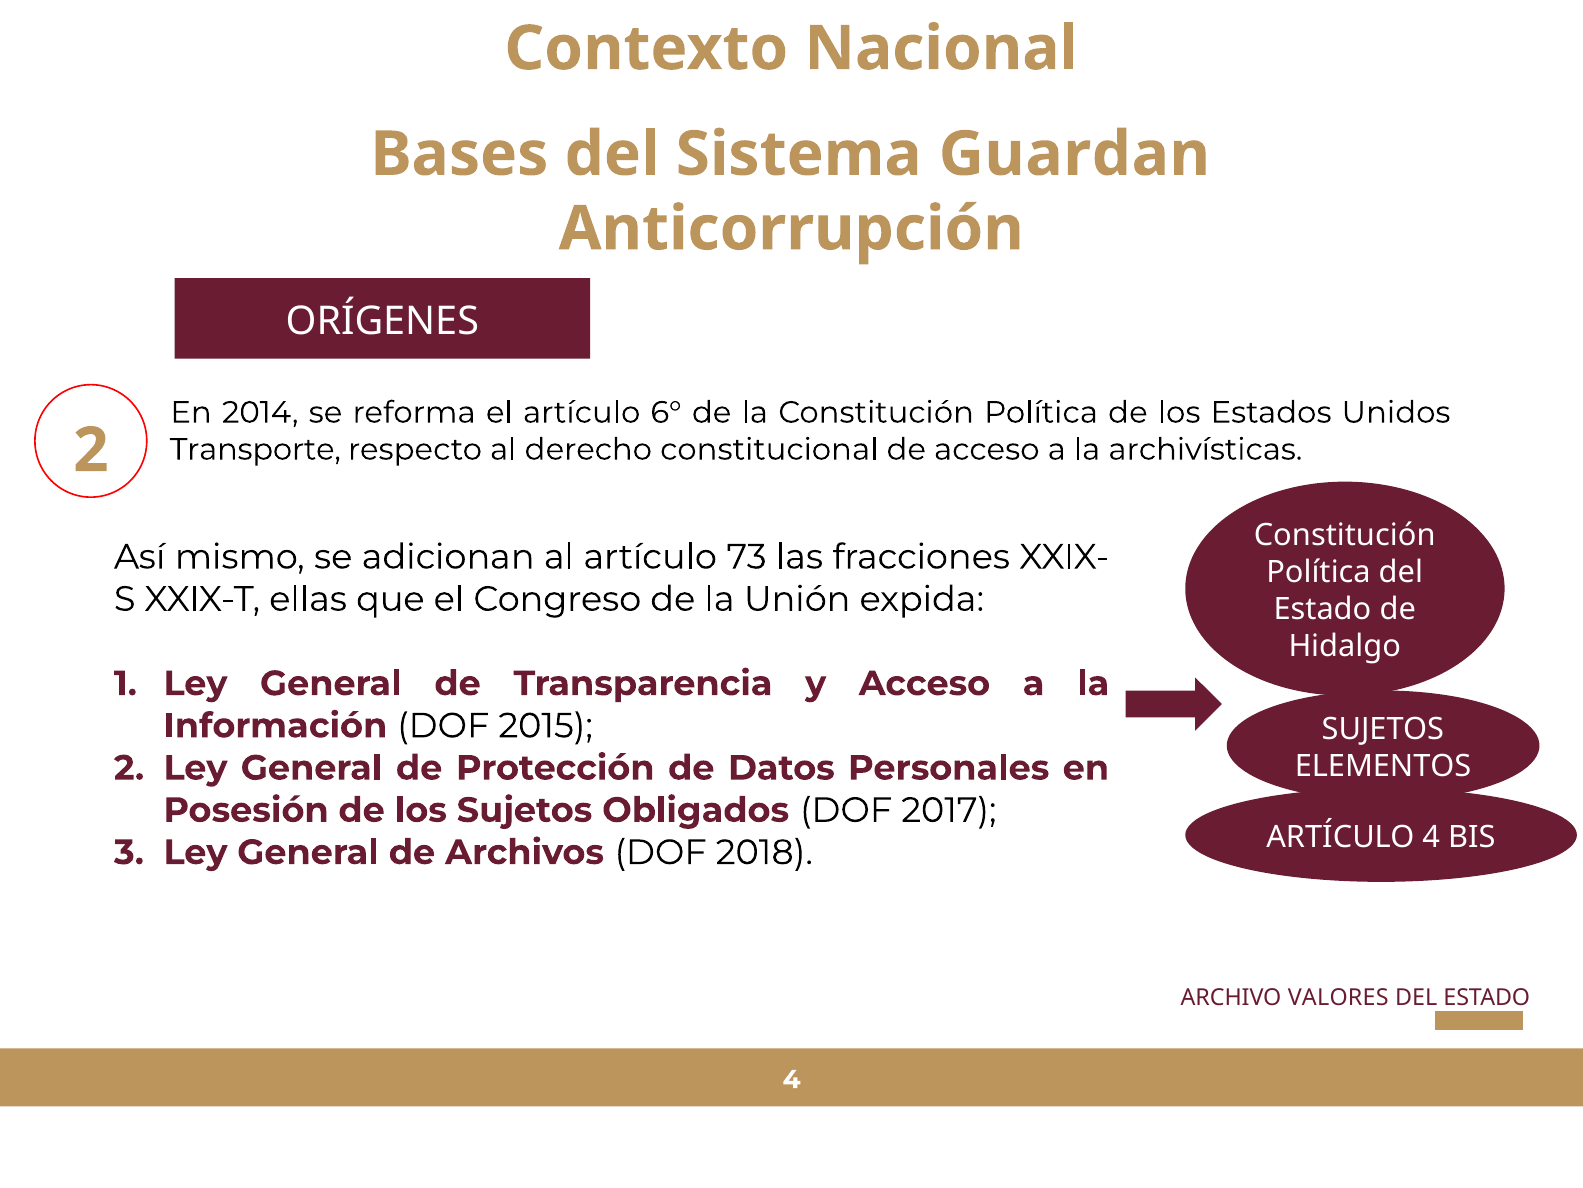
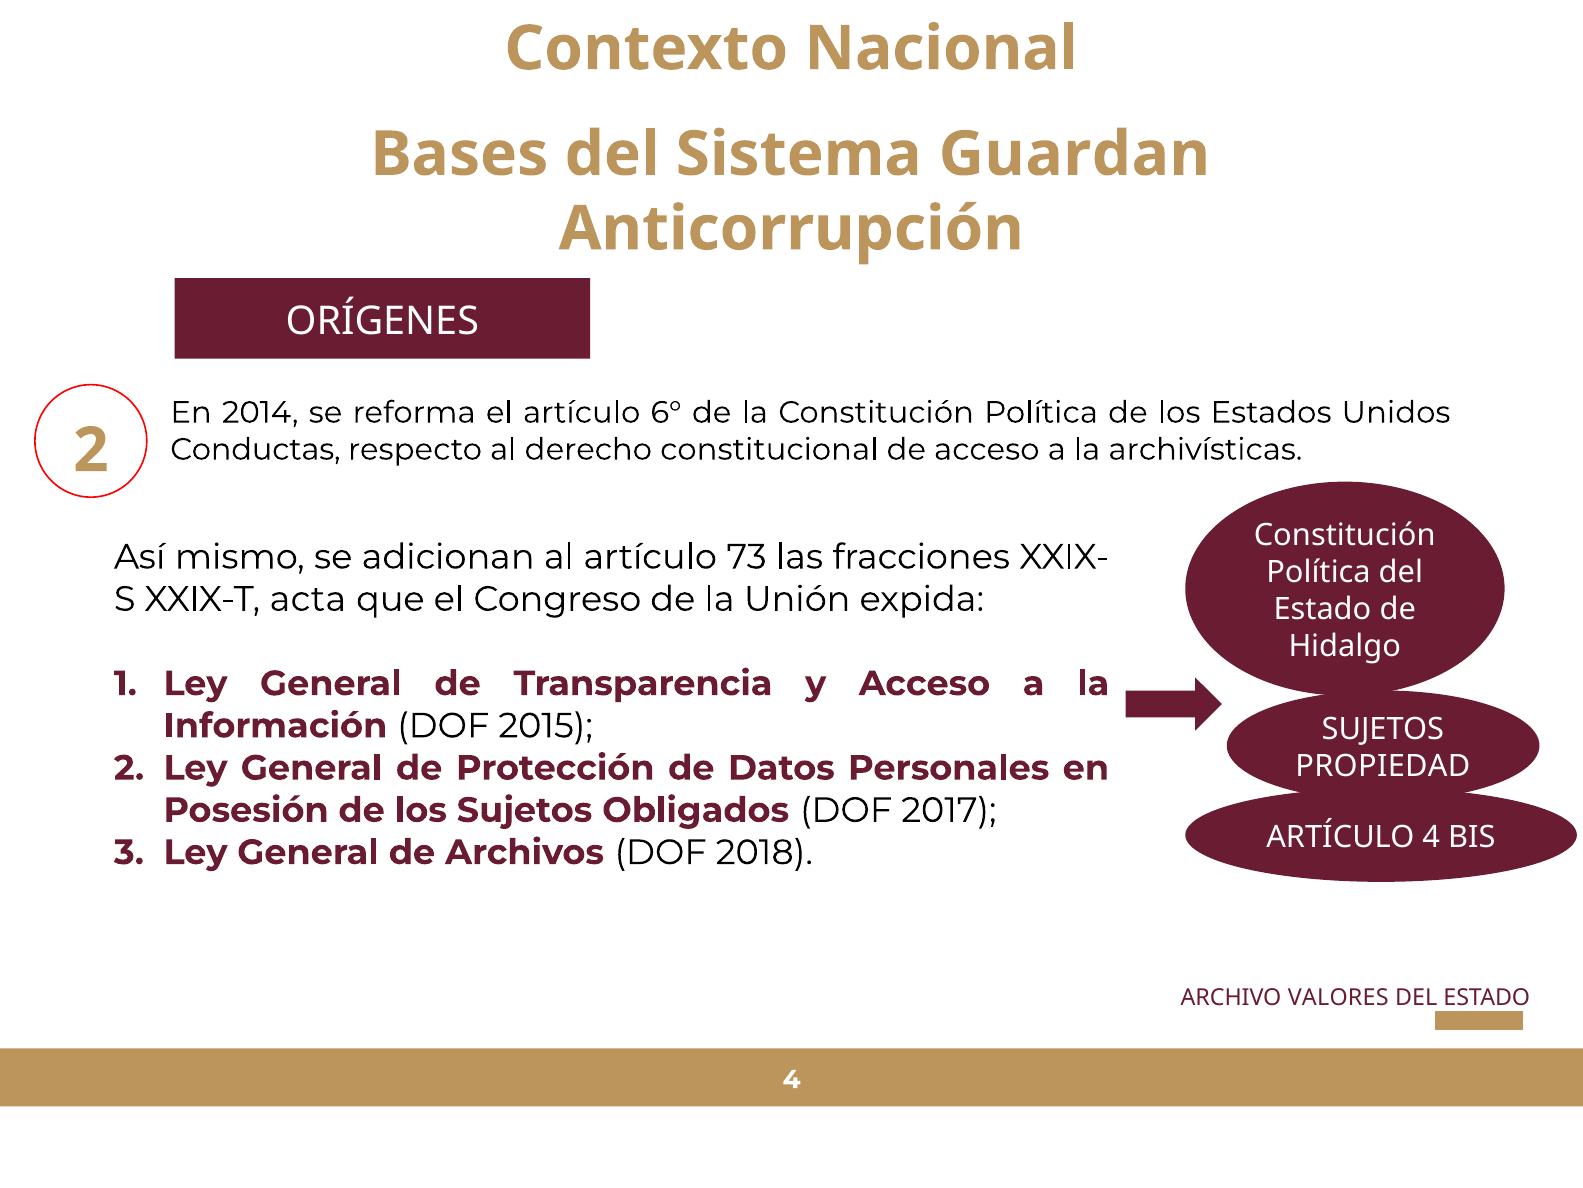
Transporte: Transporte -> Conductas
ellas: ellas -> acta
ELEMENTOS: ELEMENTOS -> PROPIEDAD
